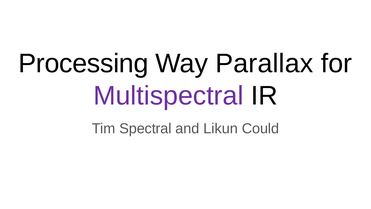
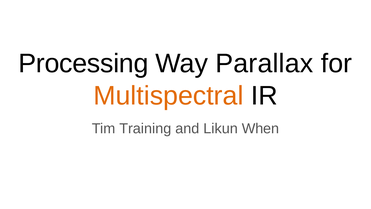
Multispectral colour: purple -> orange
Spectral: Spectral -> Training
Could: Could -> When
